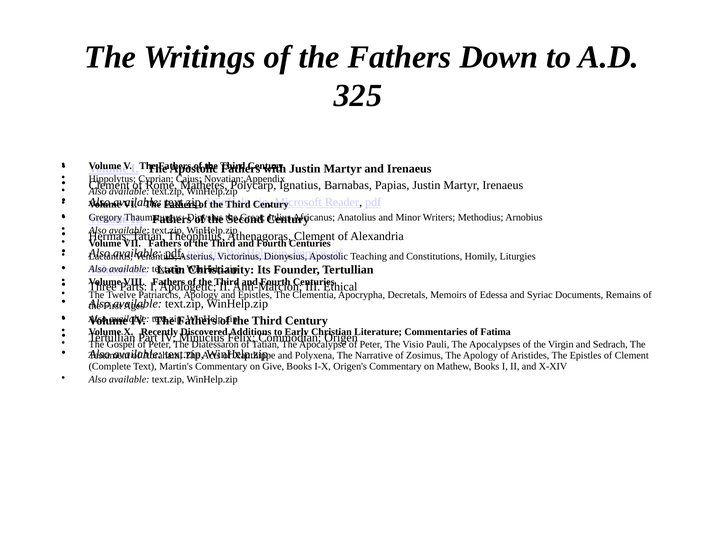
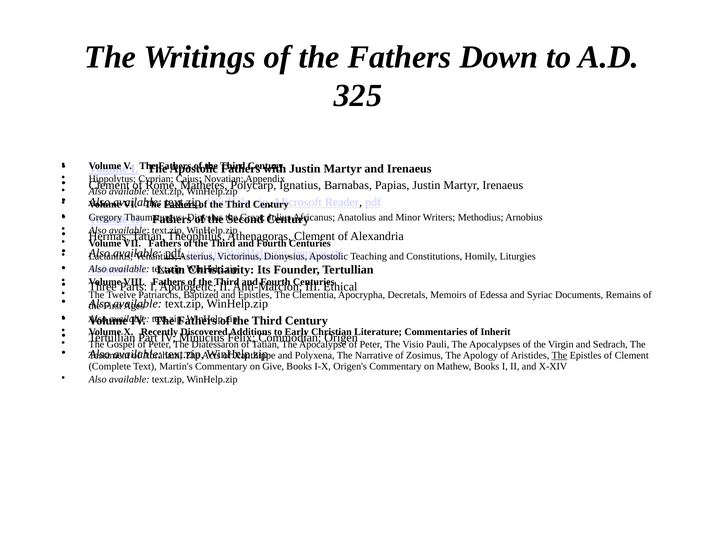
Patriarchs Apology: Apology -> Baptized
Fatima: Fatima -> Inherit
The at (560, 355) underline: none -> present
